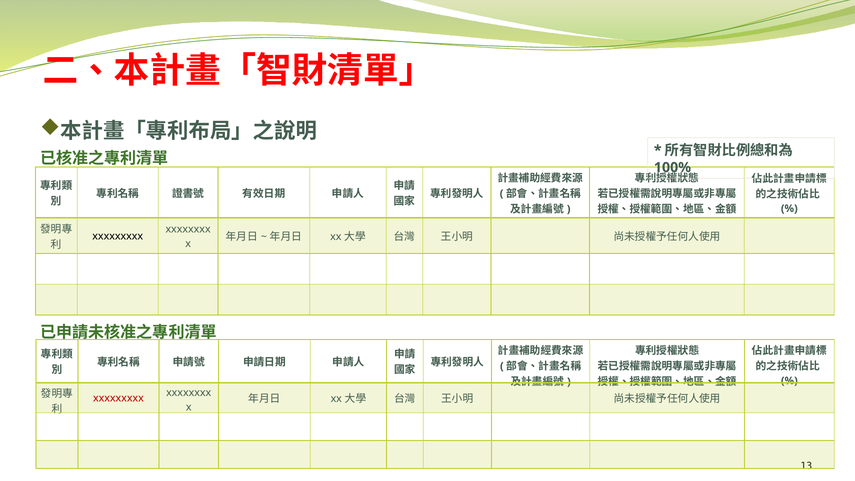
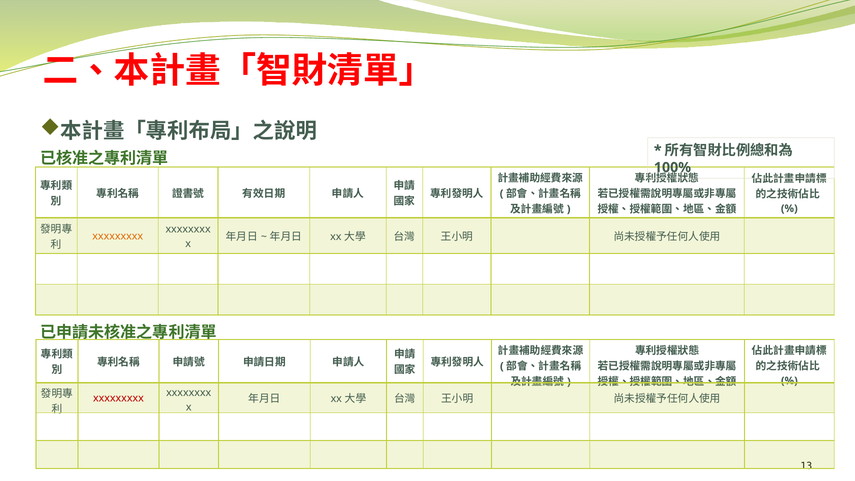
xxxxxxxxx at (118, 236) colour: black -> orange
